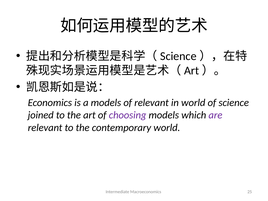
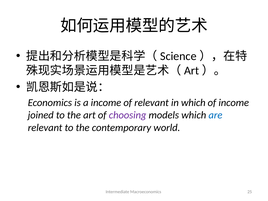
a models: models -> income
in world: world -> which
of science: science -> income
are colour: purple -> blue
